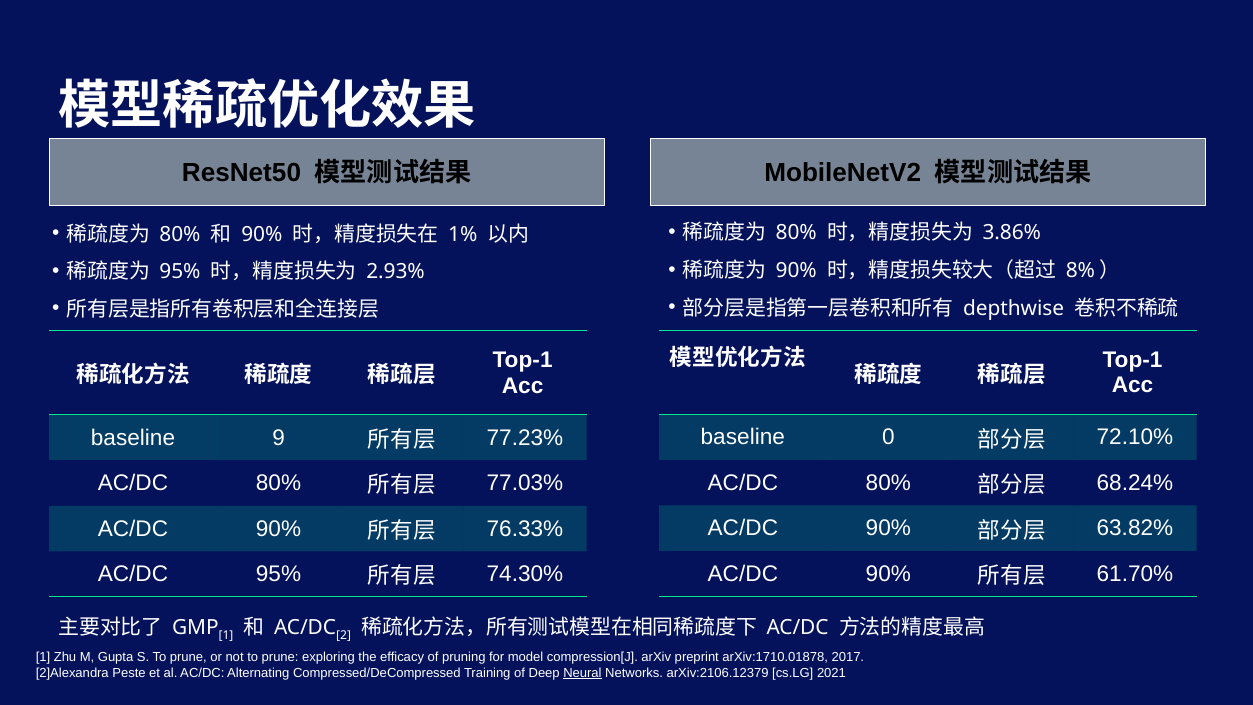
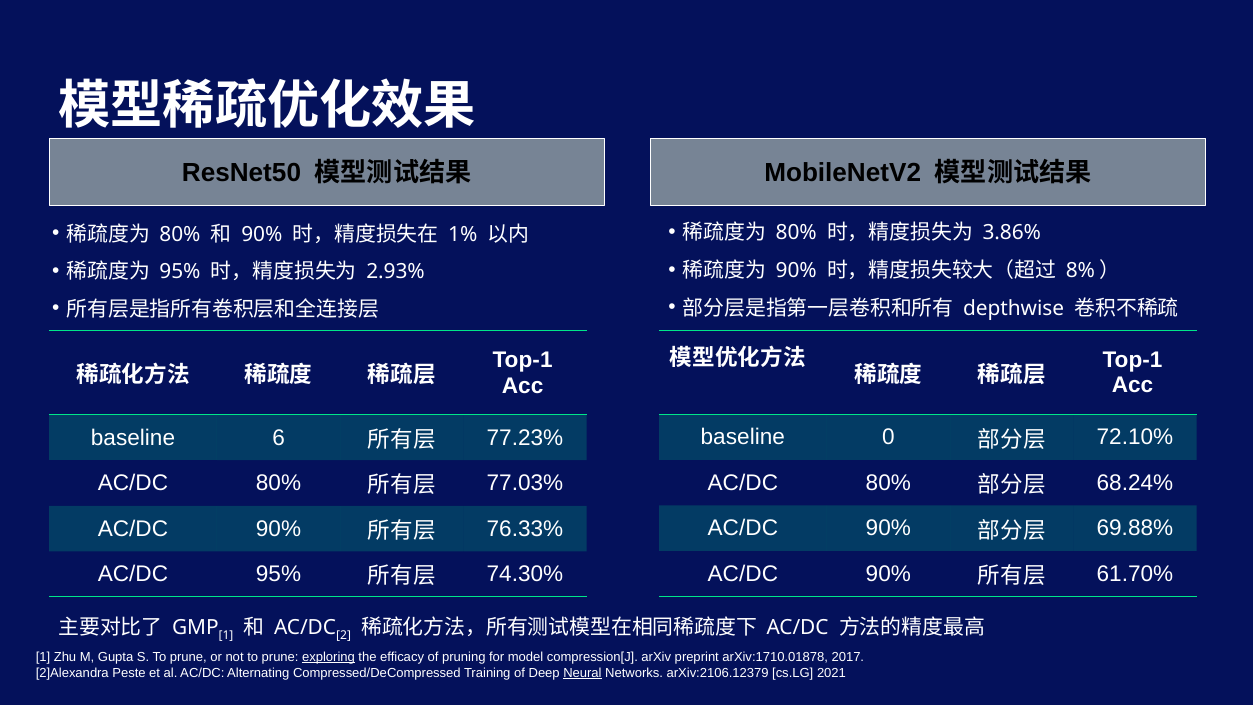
9: 9 -> 6
63.82%: 63.82% -> 69.88%
exploring underline: none -> present
